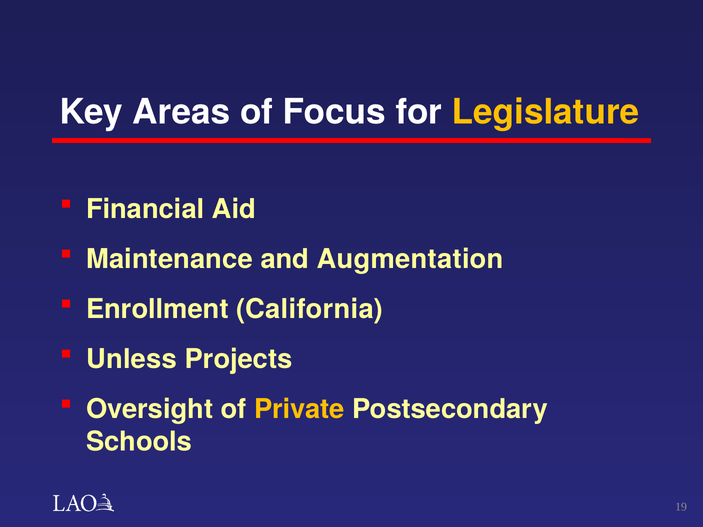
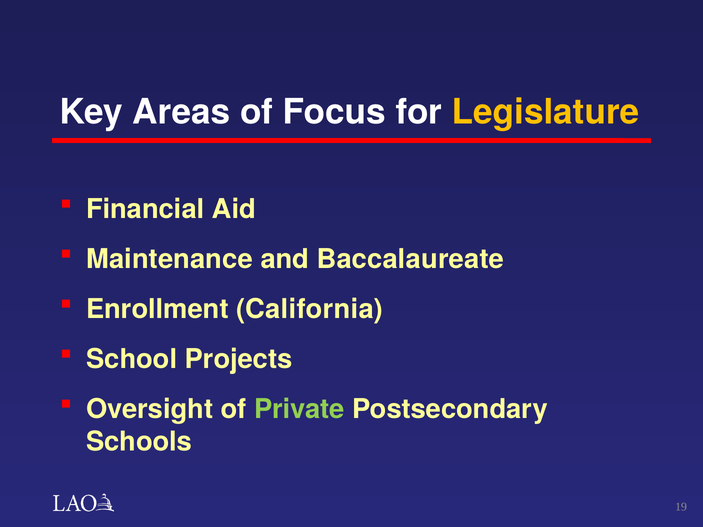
Augmentation: Augmentation -> Baccalaureate
Unless: Unless -> School
Private colour: yellow -> light green
